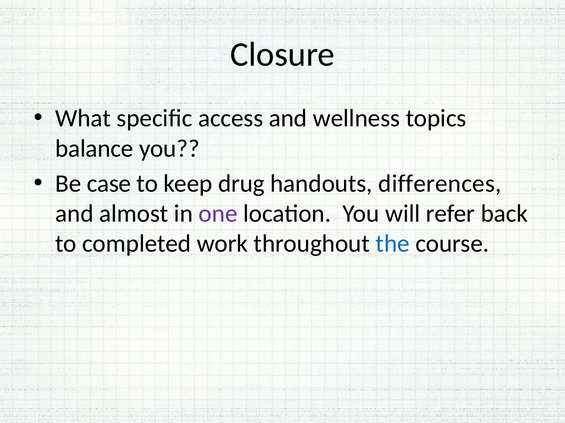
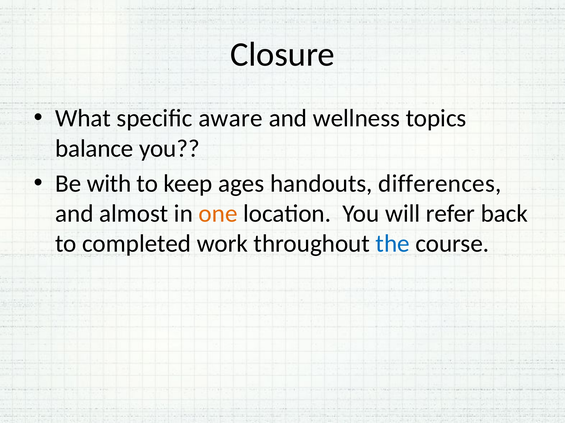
access: access -> aware
case: case -> with
drug: drug -> ages
one colour: purple -> orange
